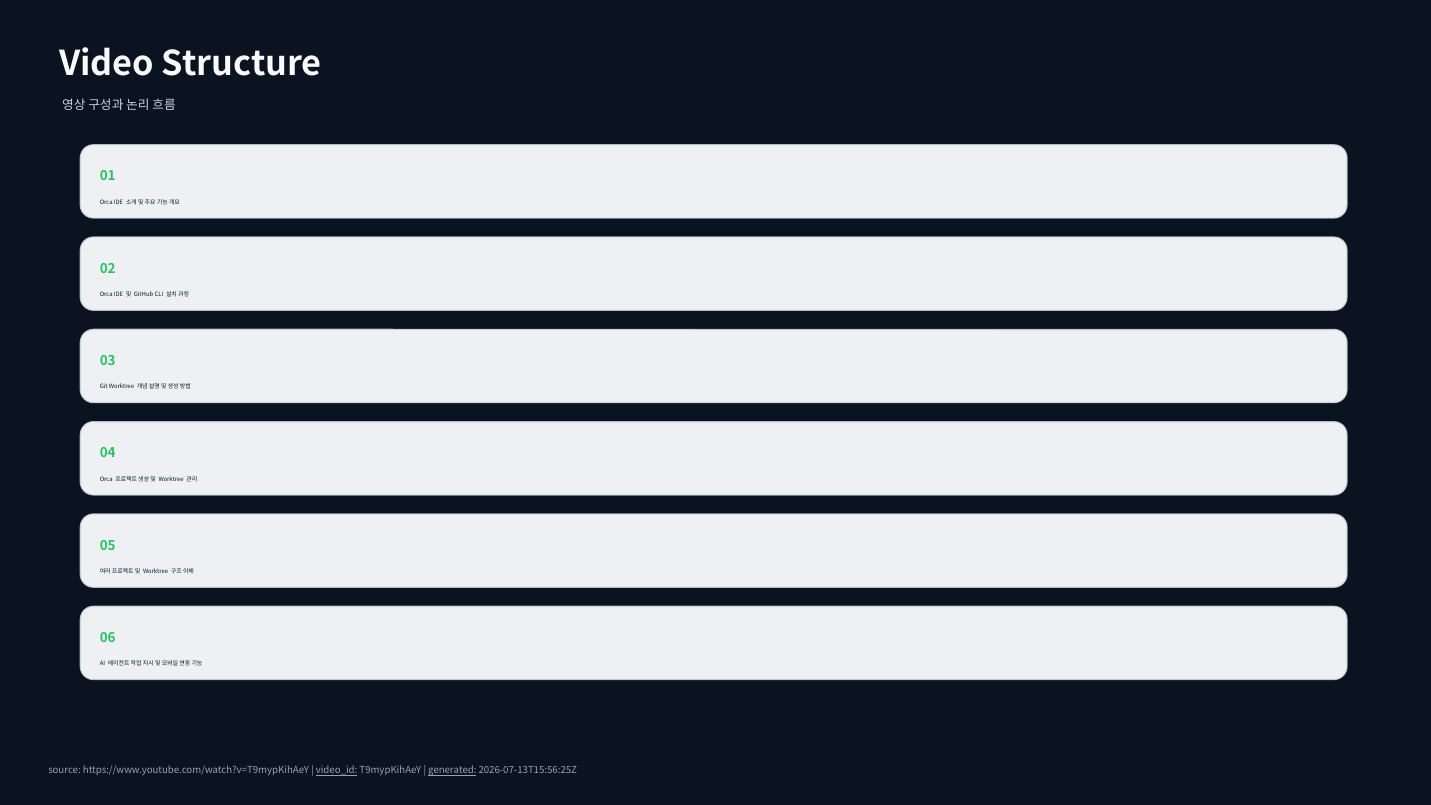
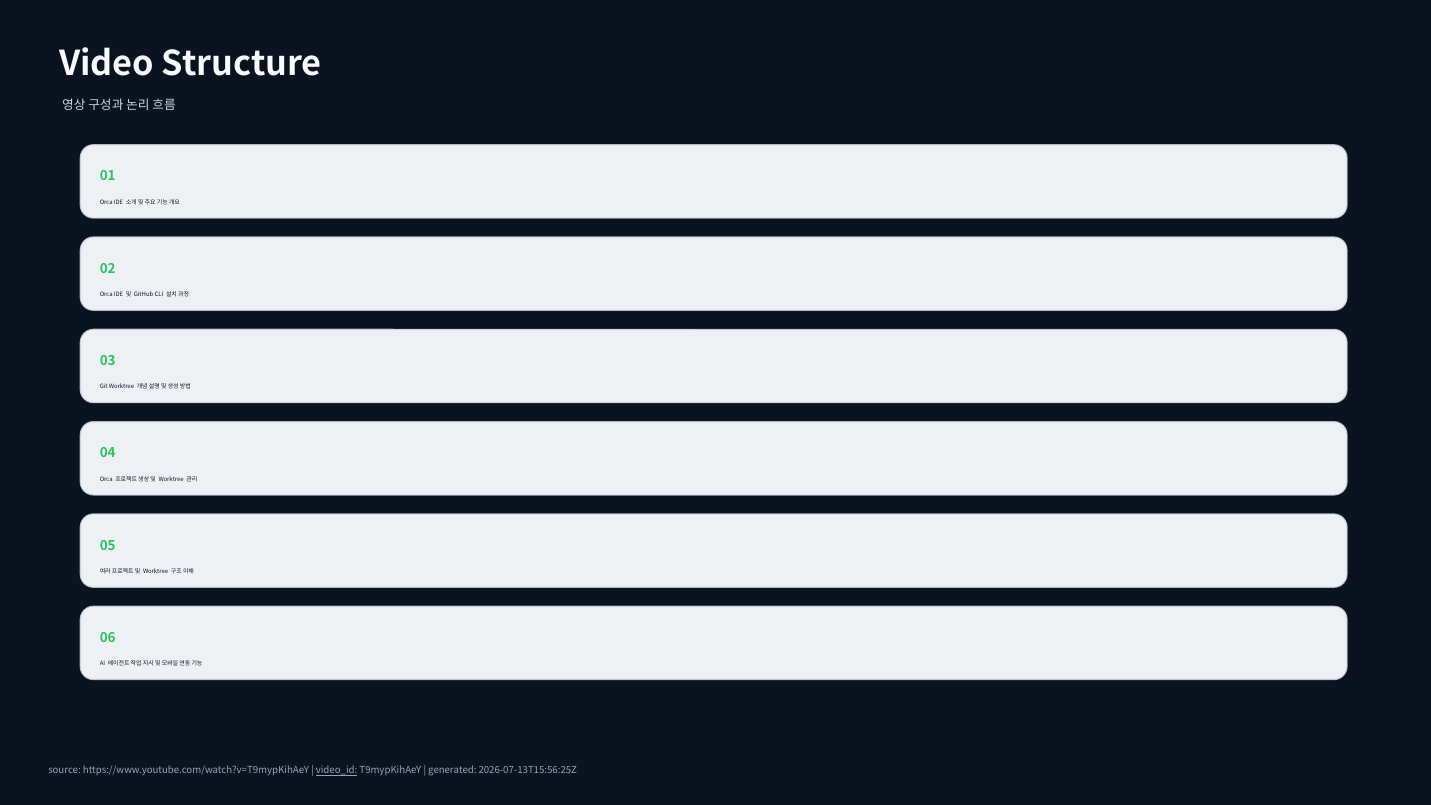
generated underline: present -> none
